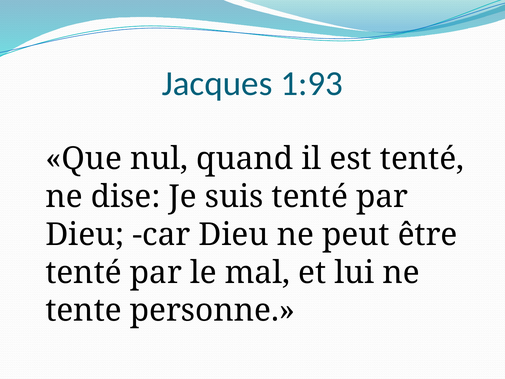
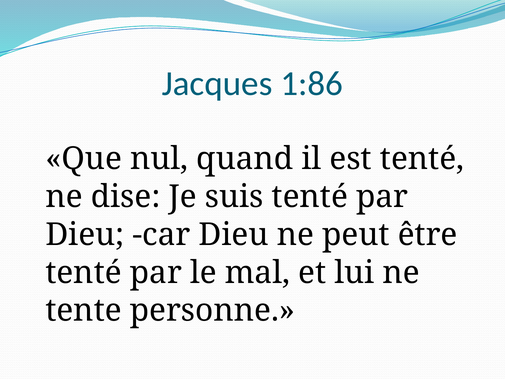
1:93: 1:93 -> 1:86
